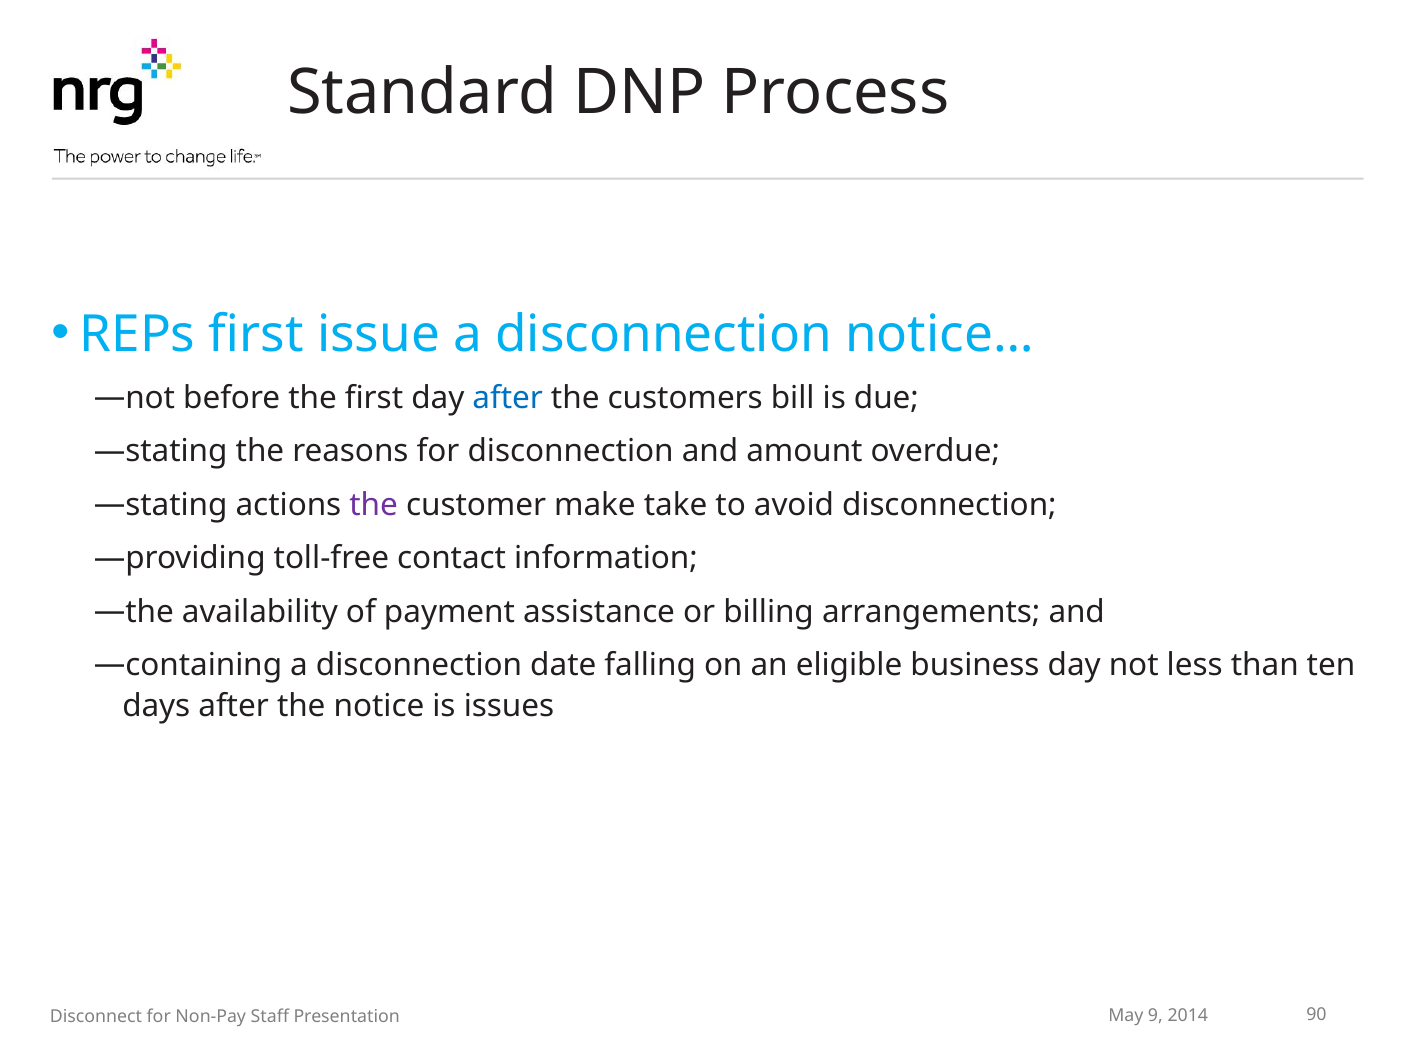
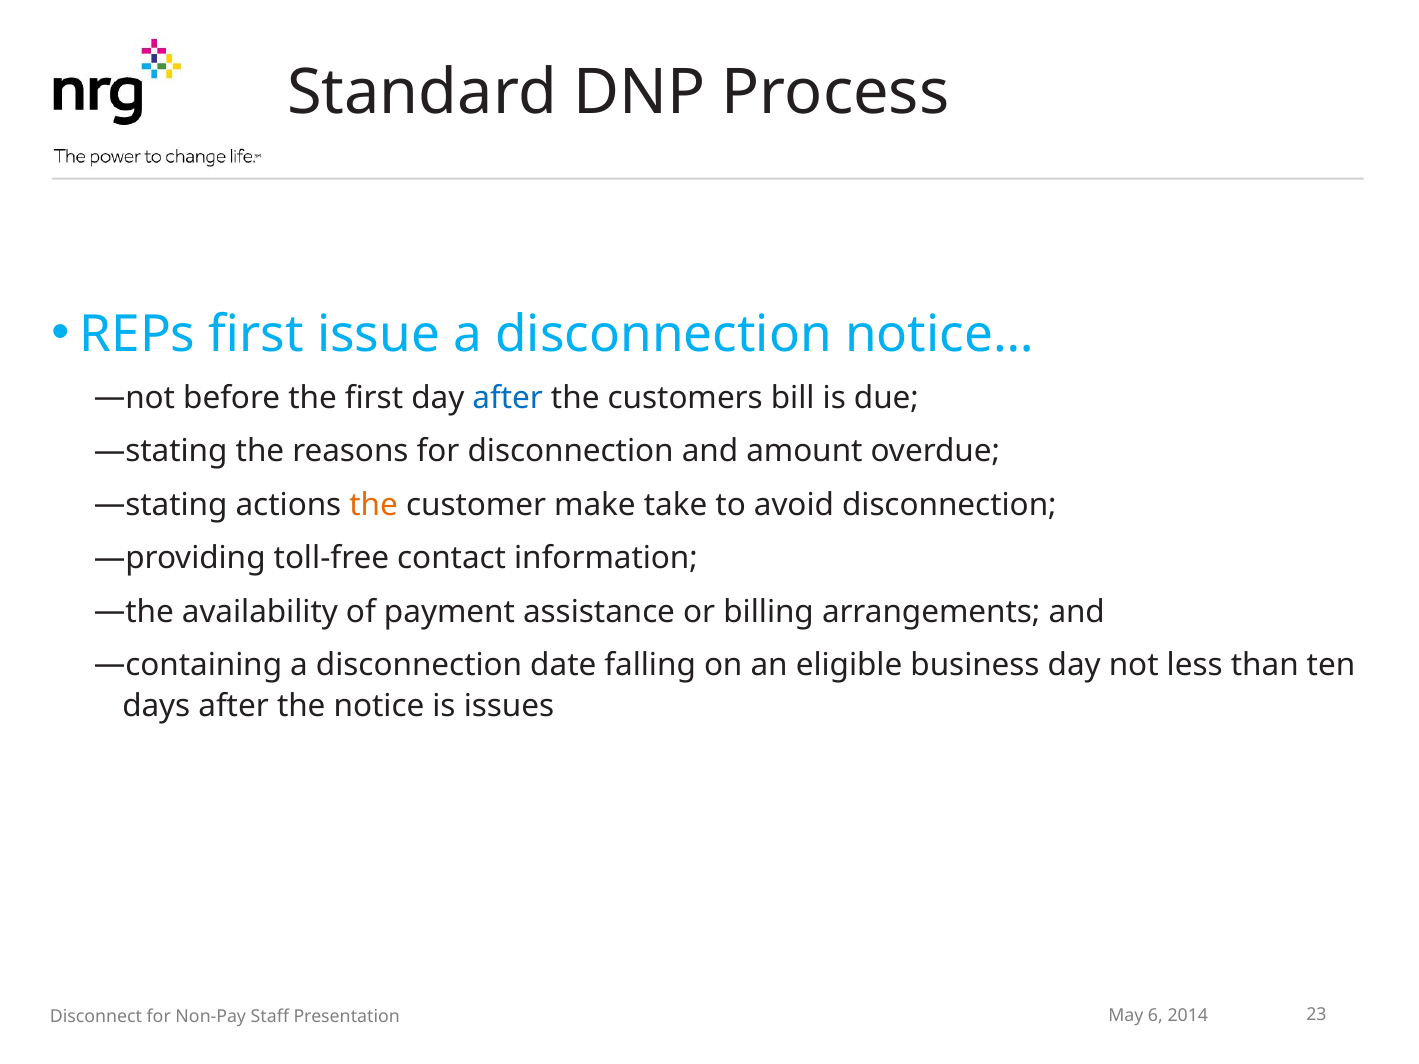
the at (374, 505) colour: purple -> orange
9: 9 -> 6
90: 90 -> 23
